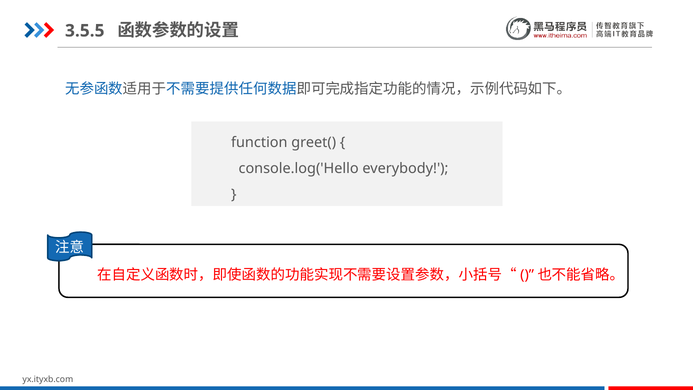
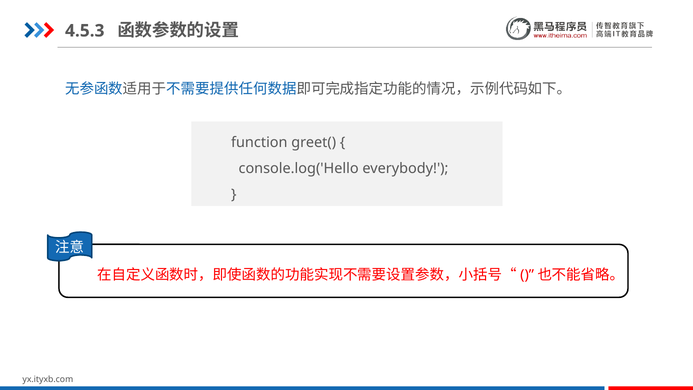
3.5.5: 3.5.5 -> 4.5.3
